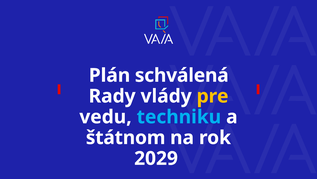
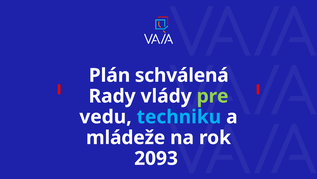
pre colour: yellow -> light green
štátnom: štátnom -> mládeže
2029: 2029 -> 2093
